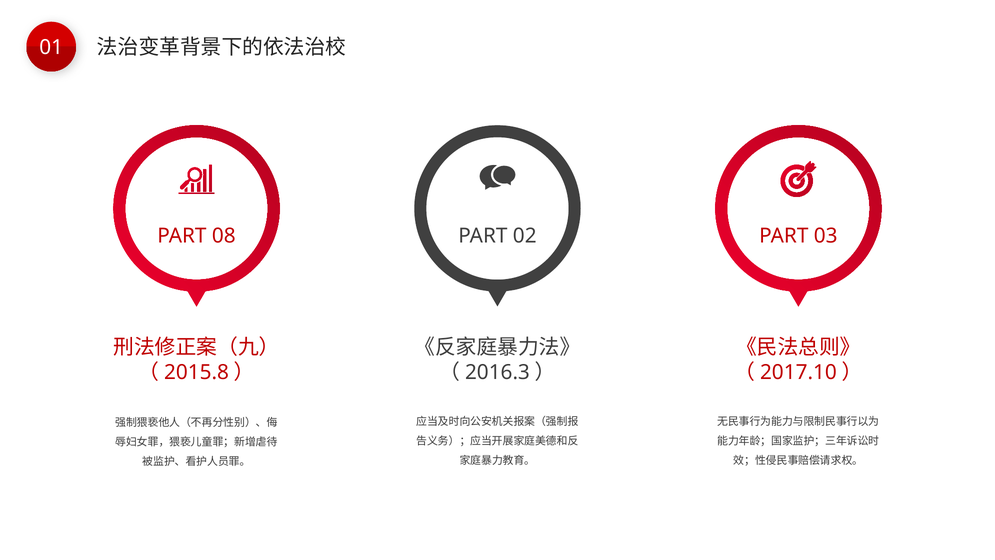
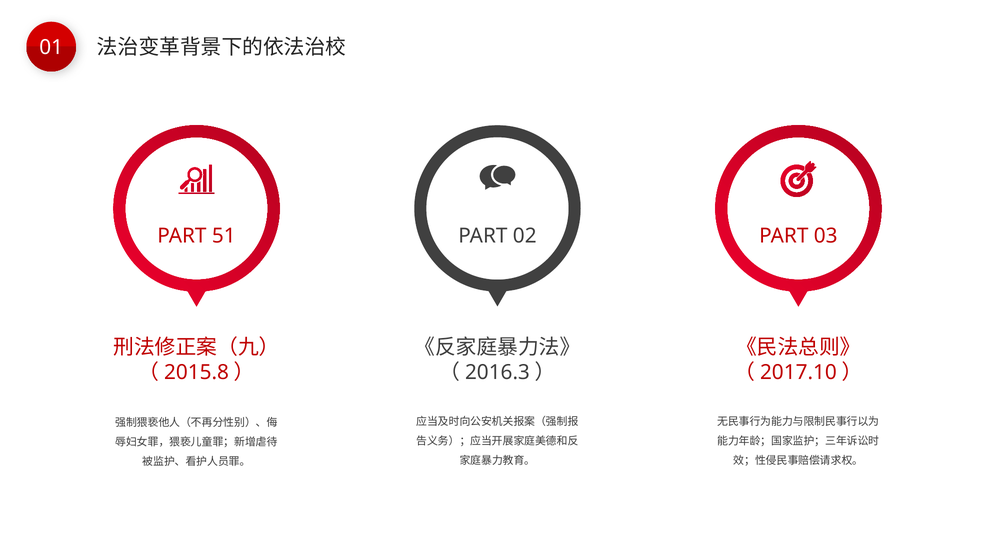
08: 08 -> 51
